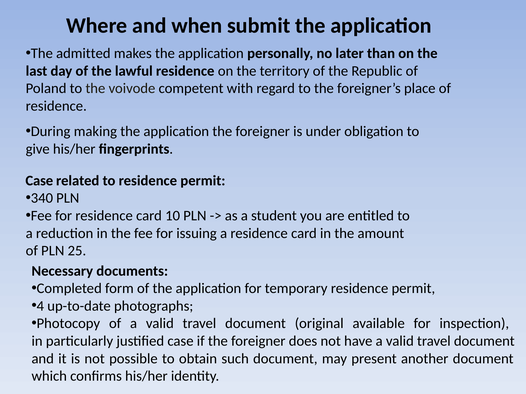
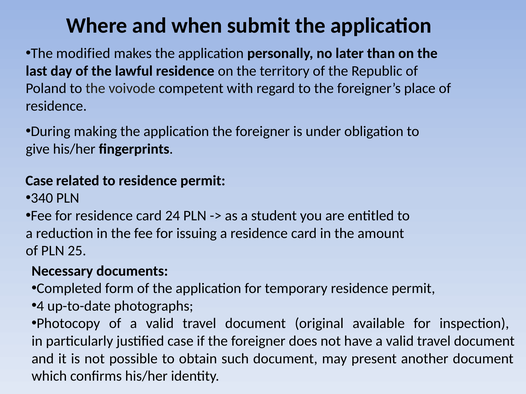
admitted: admitted -> modified
10: 10 -> 24
